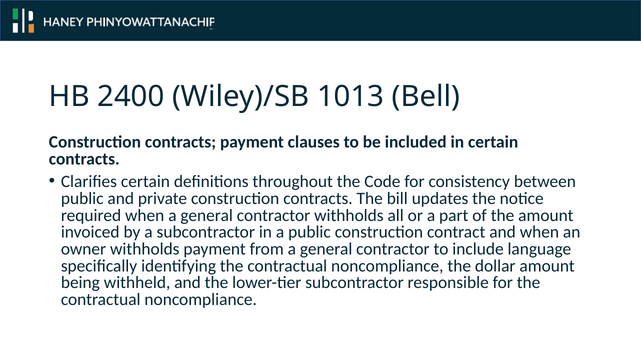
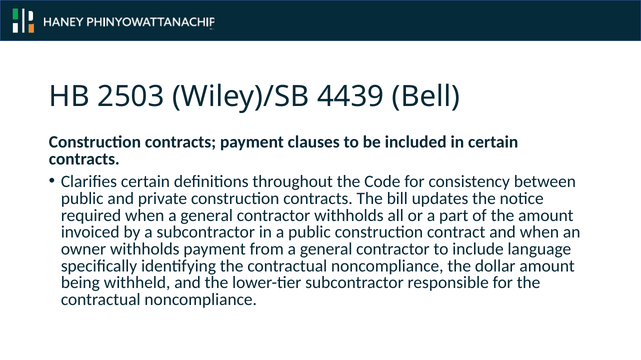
2400: 2400 -> 2503
1013: 1013 -> 4439
